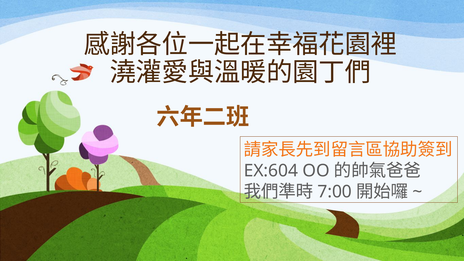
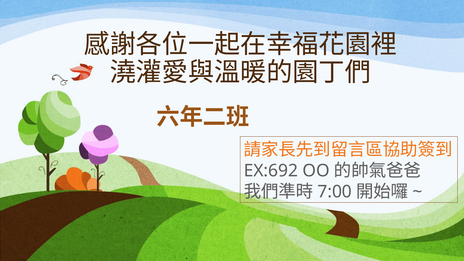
EX:604: EX:604 -> EX:692
